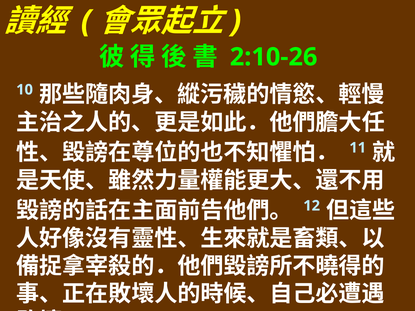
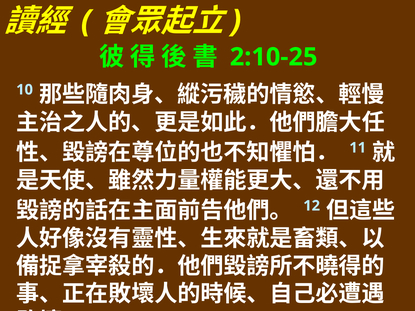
2:10-26: 2:10-26 -> 2:10-25
